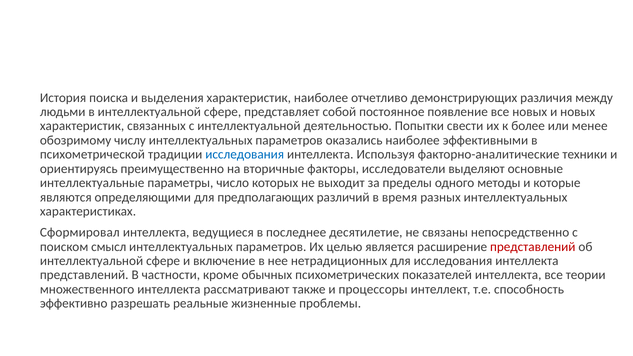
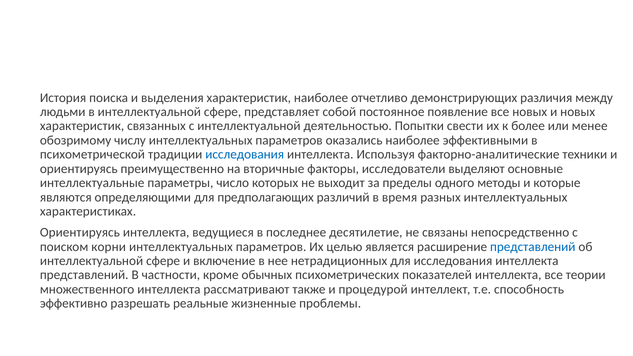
Сформировал at (80, 232): Сформировал -> Ориентируясь
смысл: смысл -> корни
представлений at (533, 247) colour: red -> blue
процессоры: процессоры -> процедурой
